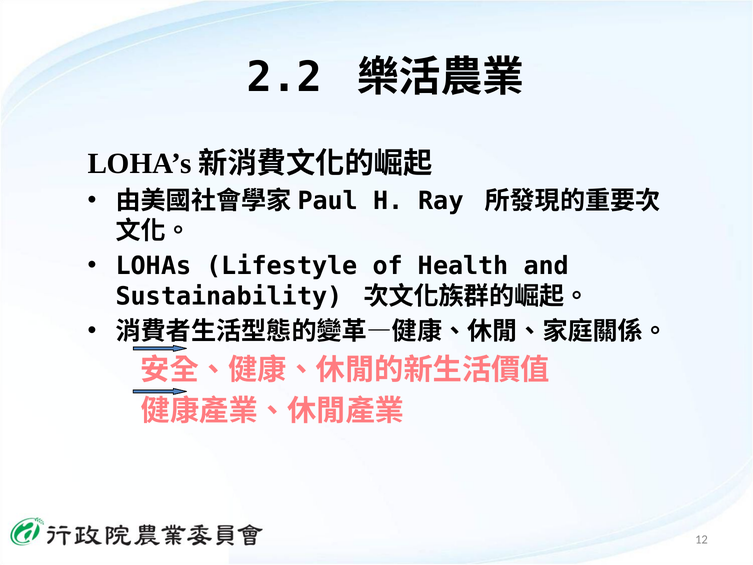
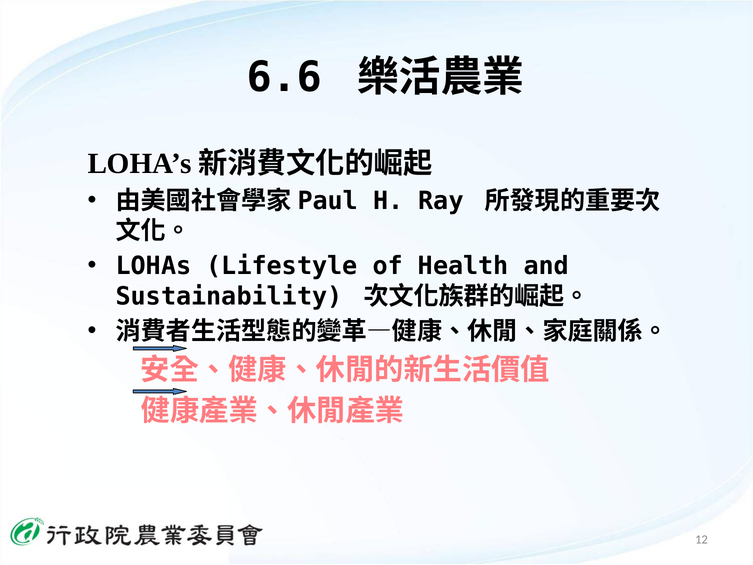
2.2: 2.2 -> 6.6
